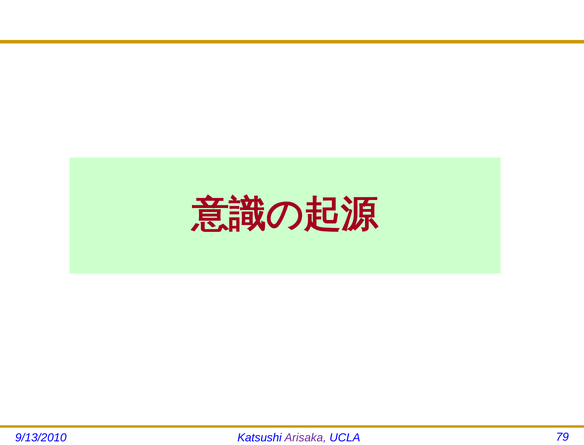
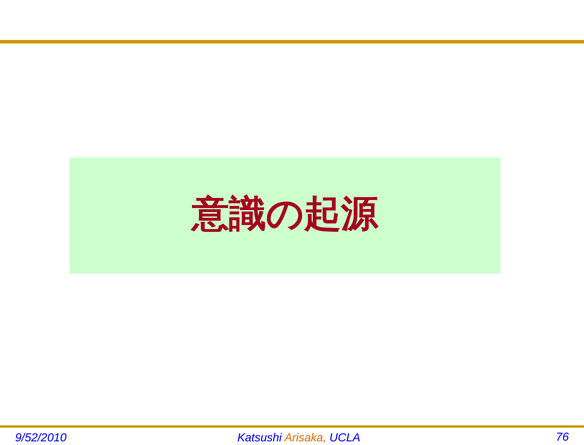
9/13/2010: 9/13/2010 -> 9/52/2010
Arisaka colour: purple -> orange
79: 79 -> 76
